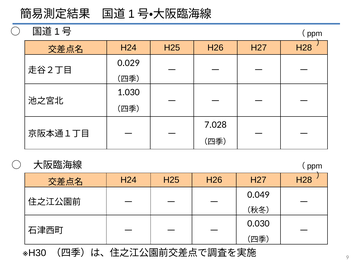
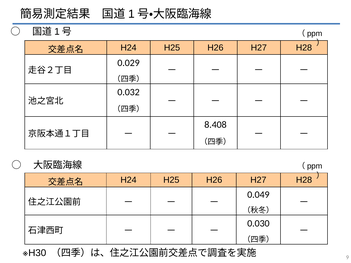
1.030: 1.030 -> 0.032
7.028: 7.028 -> 8.408
